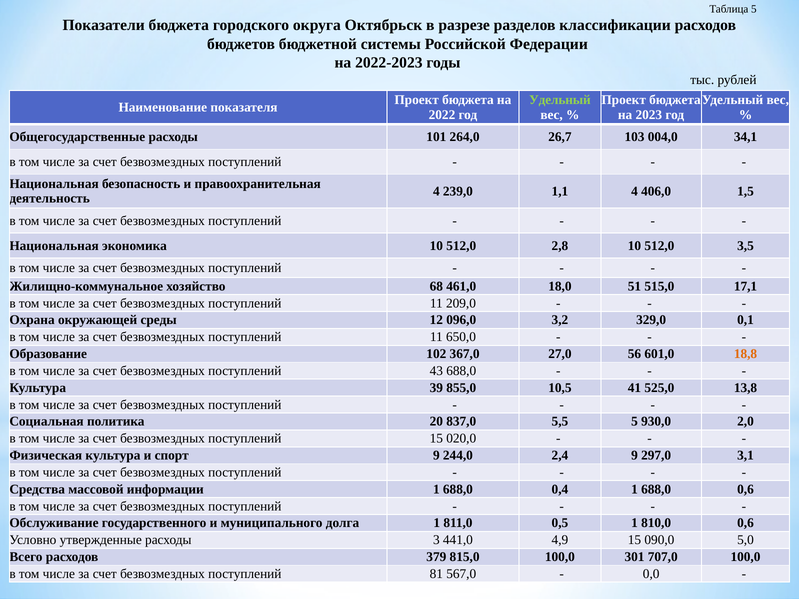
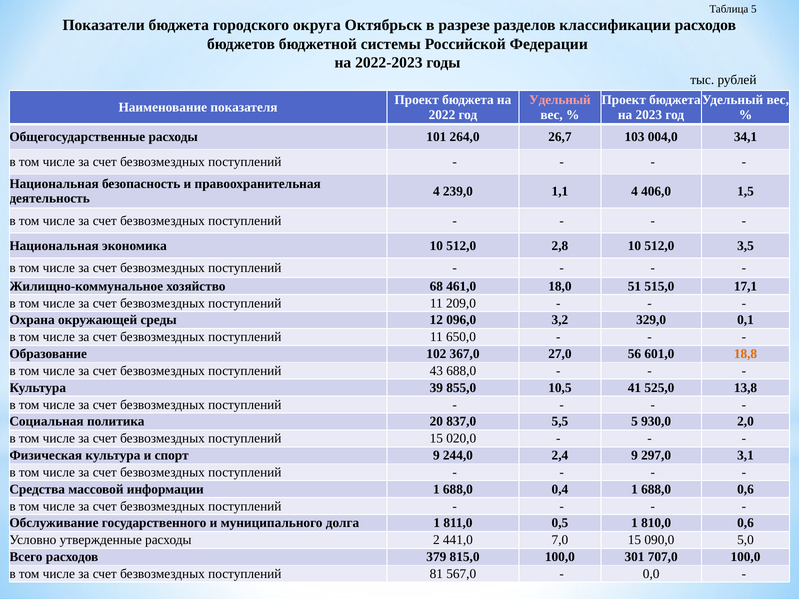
Удельный at (560, 100) colour: light green -> pink
3: 3 -> 2
4,9: 4,9 -> 7,0
